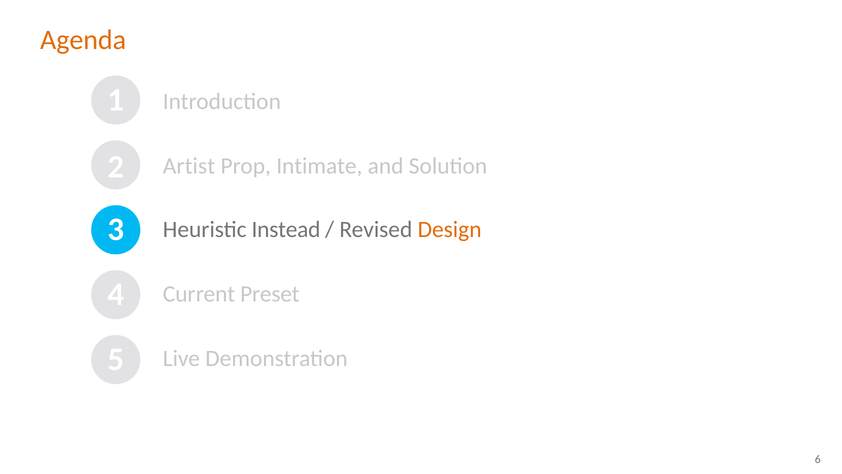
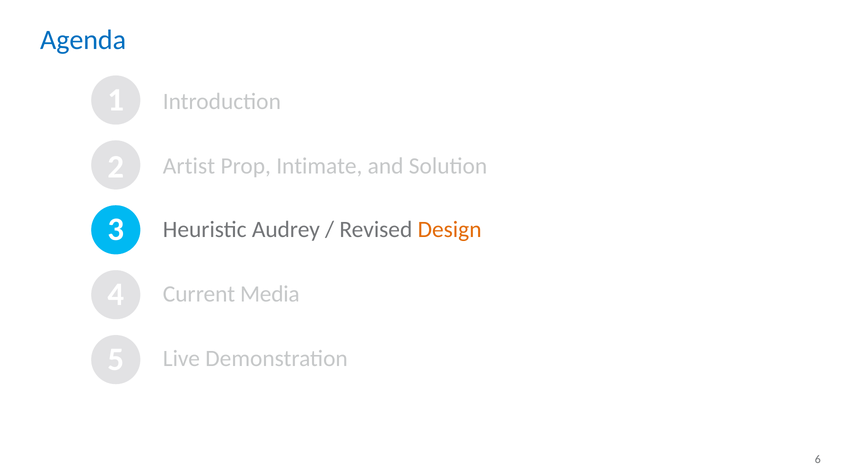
Agenda colour: orange -> blue
Instead: Instead -> Audrey
Preset: Preset -> Media
